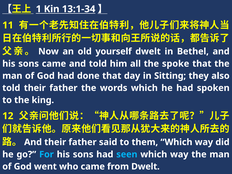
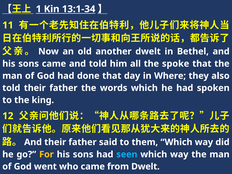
yourself: yourself -> another
Sitting: Sitting -> Where
For colour: light blue -> yellow
